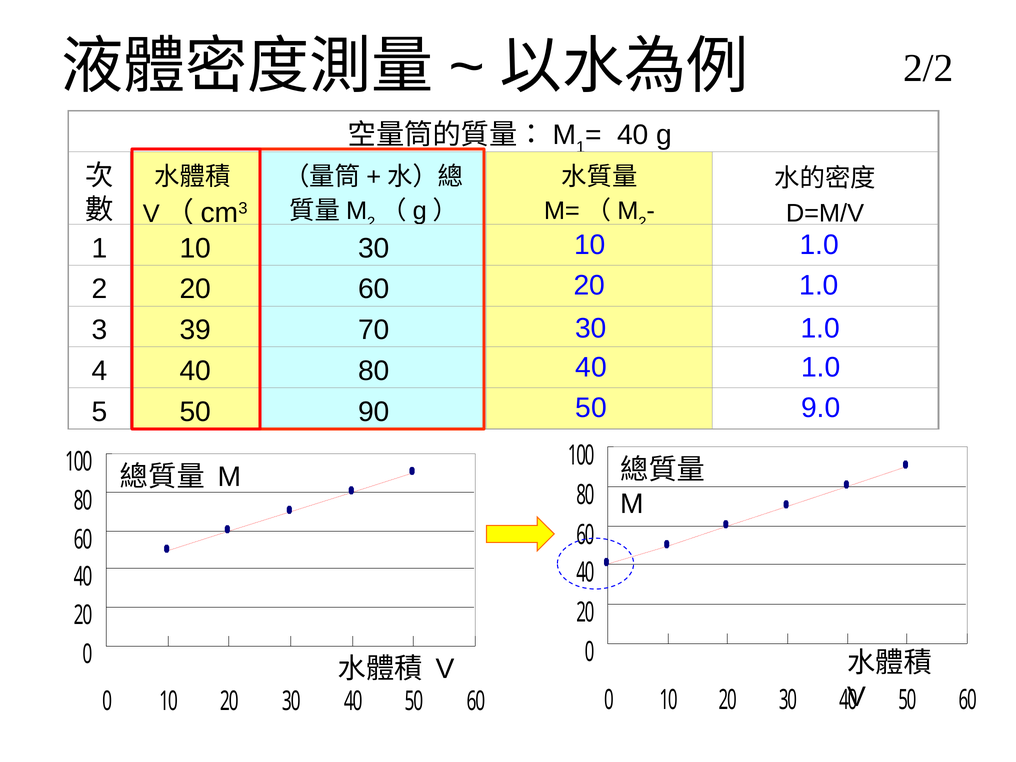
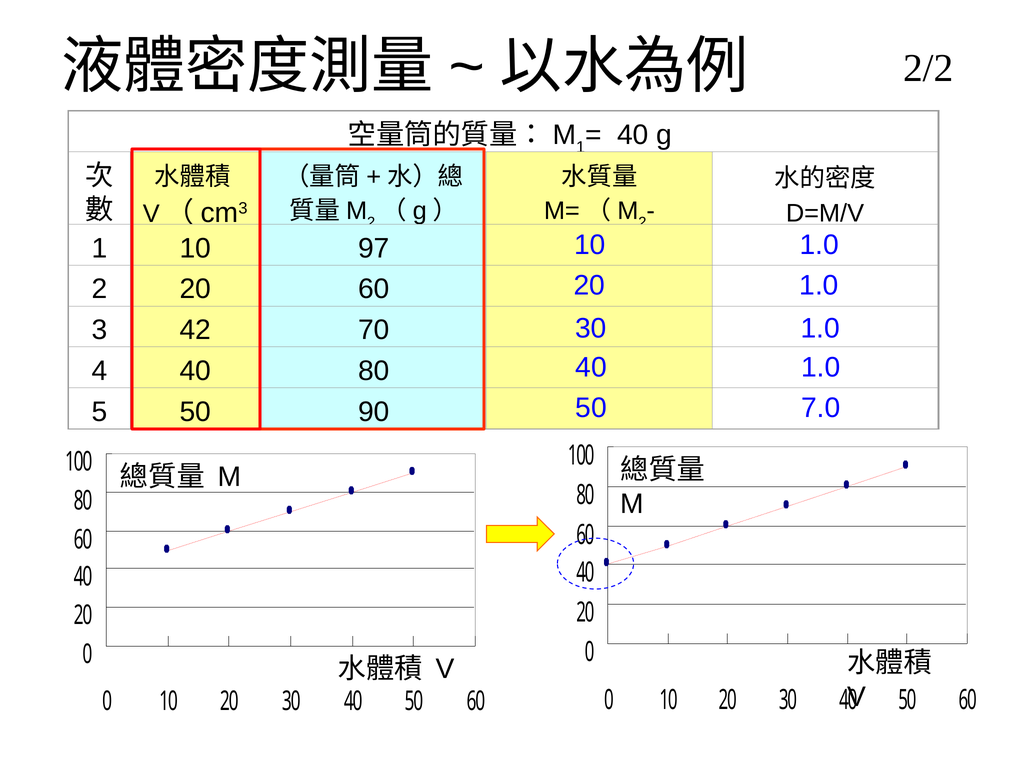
30 at (374, 248): 30 -> 97
39: 39 -> 42
9.0: 9.0 -> 7.0
